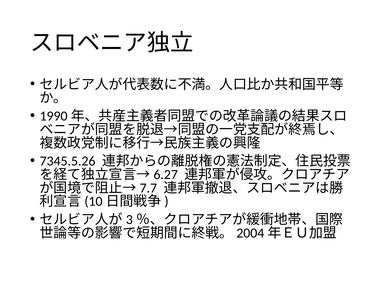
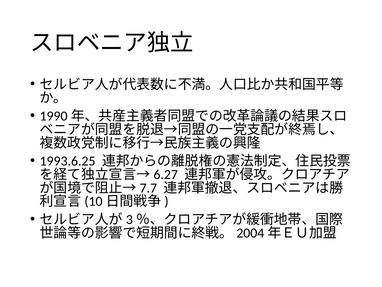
7345.5.26: 7345.5.26 -> 1993.6.25
